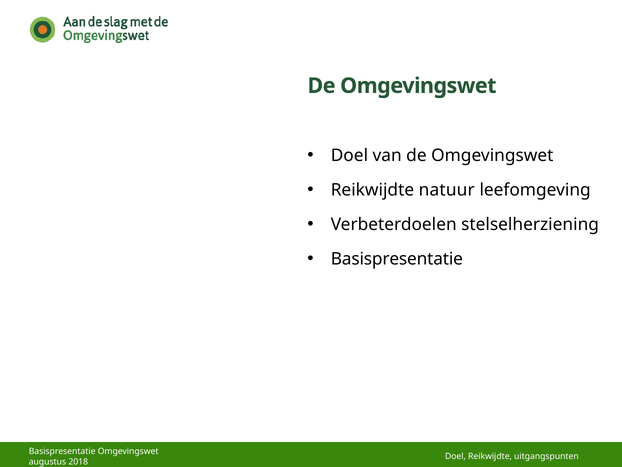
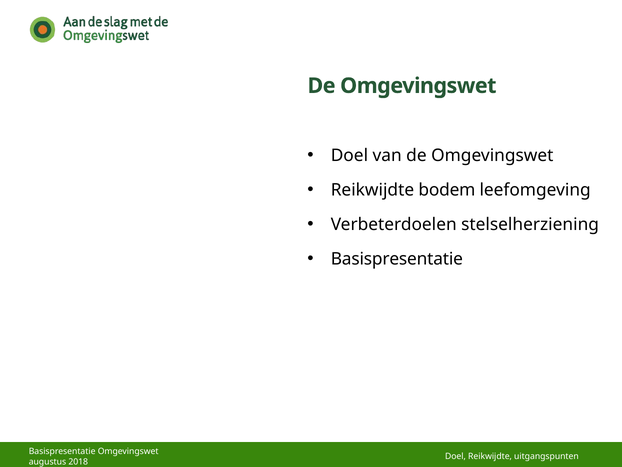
natuur: natuur -> bodem
